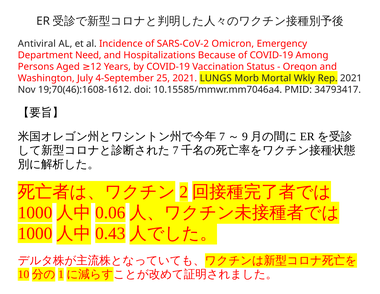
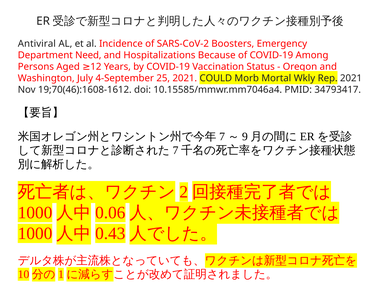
Omicron: Omicron -> Boosters
LUNGS: LUNGS -> COULD
